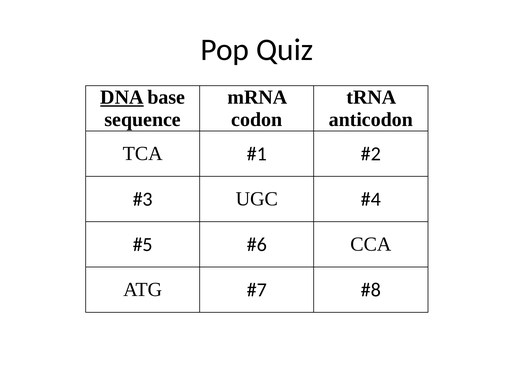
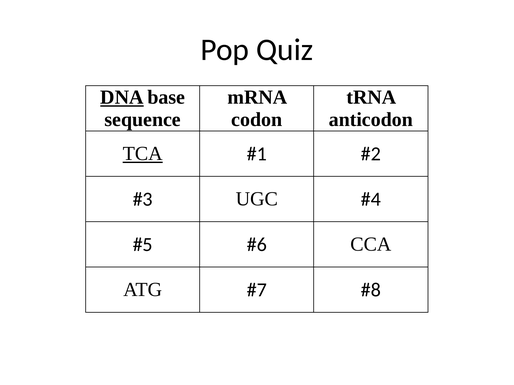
TCA underline: none -> present
